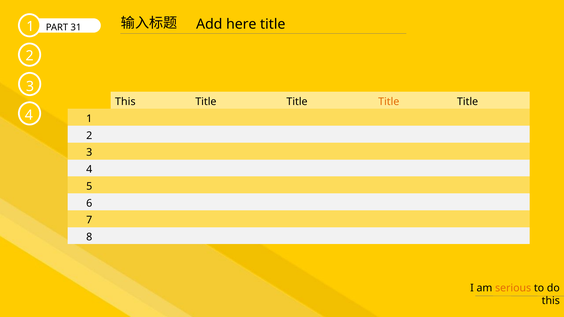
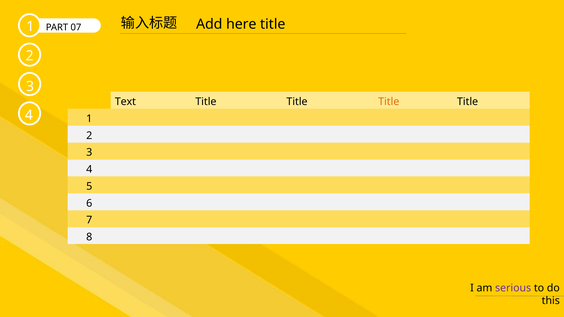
31: 31 -> 07
This at (125, 102): This -> Text
serious colour: orange -> purple
